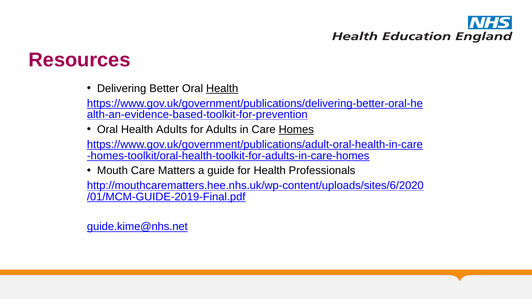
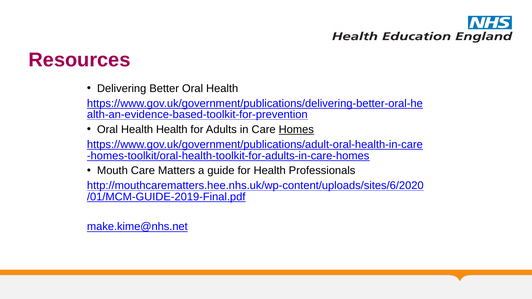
Health at (222, 89) underline: present -> none
Health Adults: Adults -> Health
guide.kime@nhs.net: guide.kime@nhs.net -> make.kime@nhs.net
